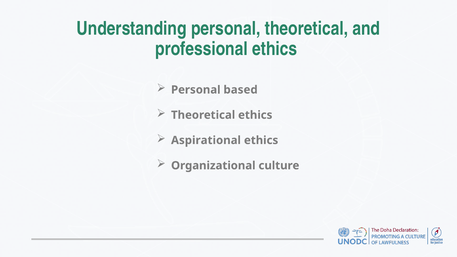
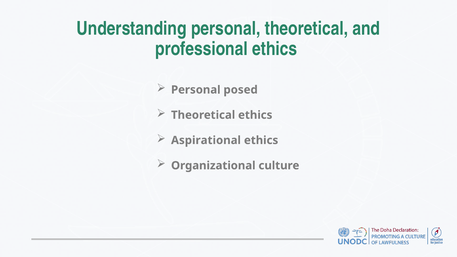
based: based -> posed
